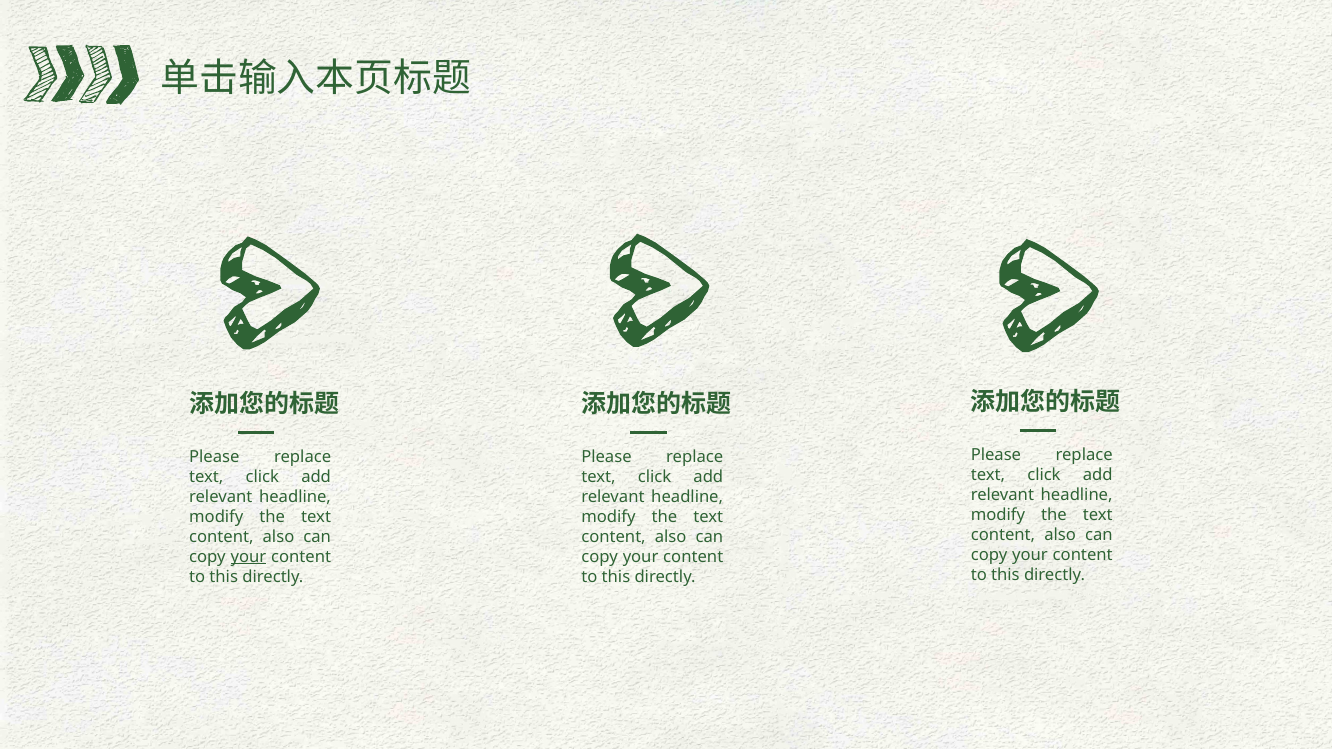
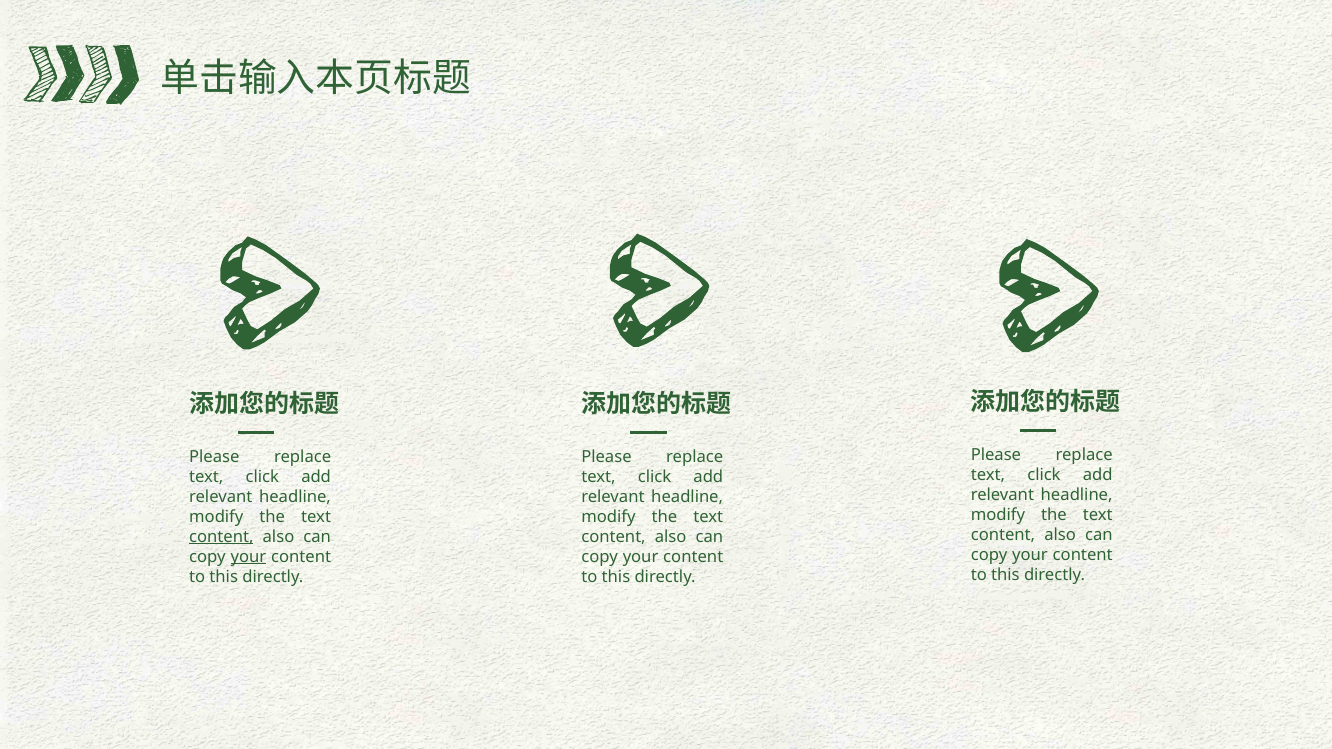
content at (221, 537) underline: none -> present
